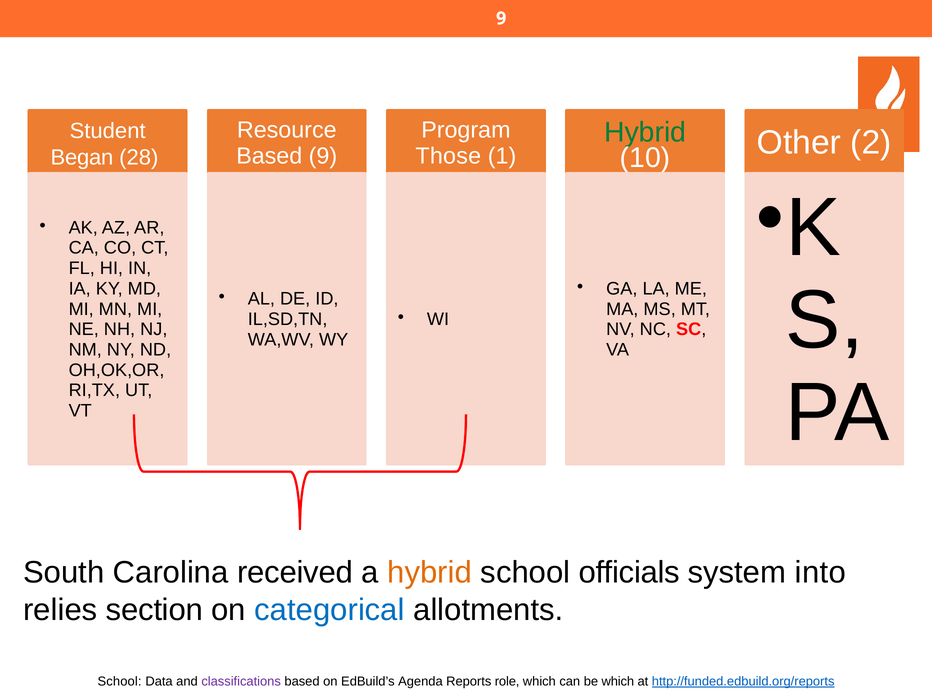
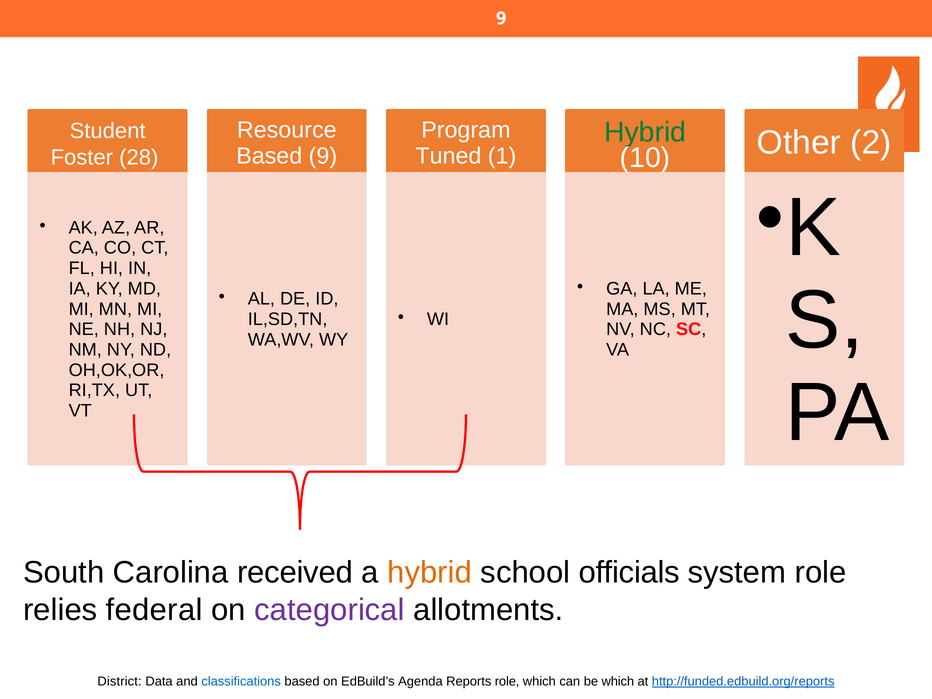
Those: Those -> Tuned
Began: Began -> Foster
system into: into -> role
section: section -> federal
categorical colour: blue -> purple
School at (120, 681): School -> District
classifications colour: purple -> blue
